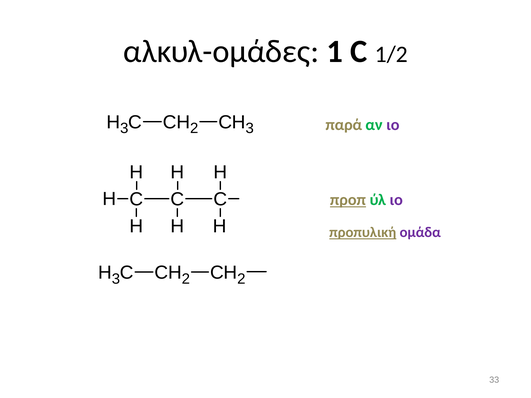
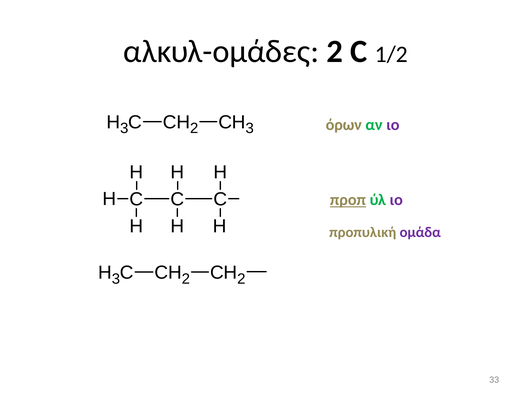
αλκυλ-ομάδες 1: 1 -> 2
παρά: παρά -> όρων
προπυλική underline: present -> none
